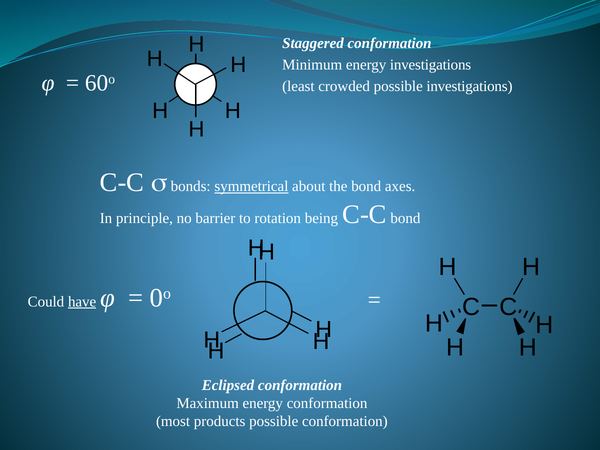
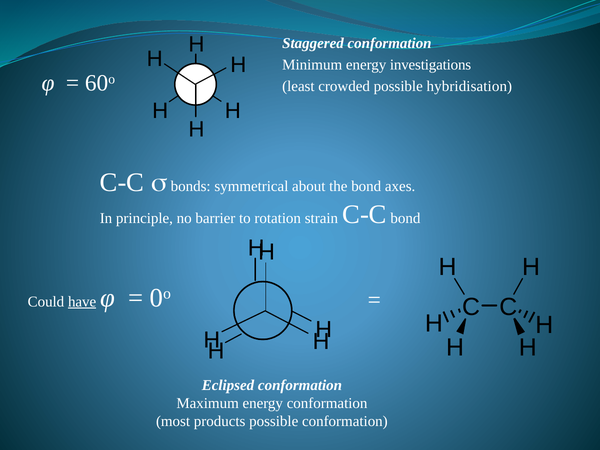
possible investigations: investigations -> hybridisation
symmetrical underline: present -> none
being: being -> strain
